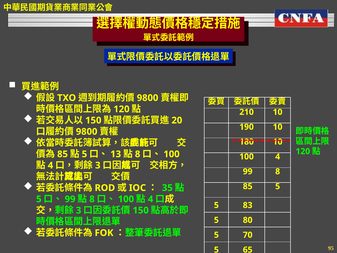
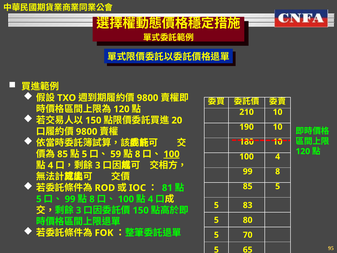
13: 13 -> 59
100 at (172, 154) underline: none -> present
35: 35 -> 81
